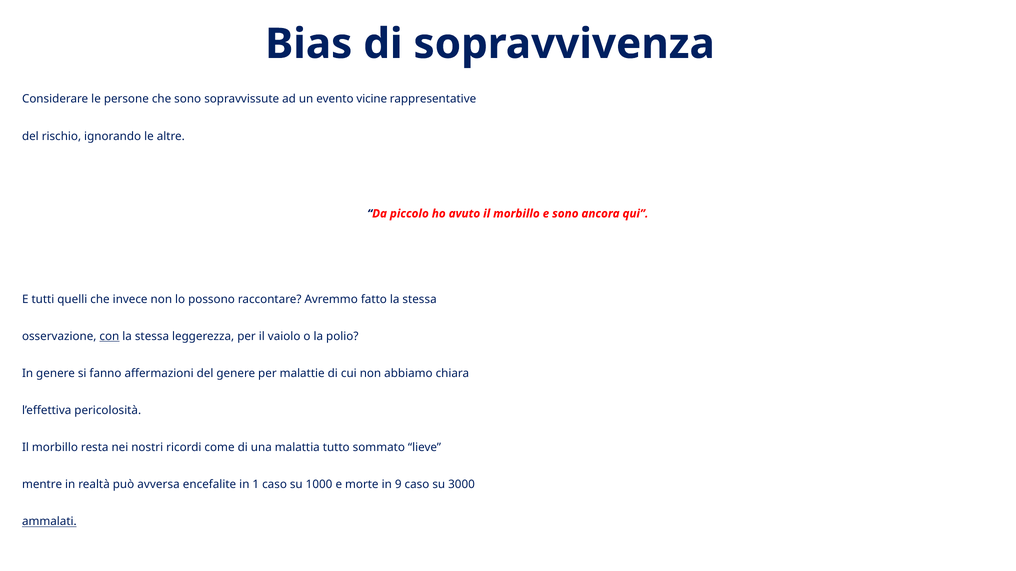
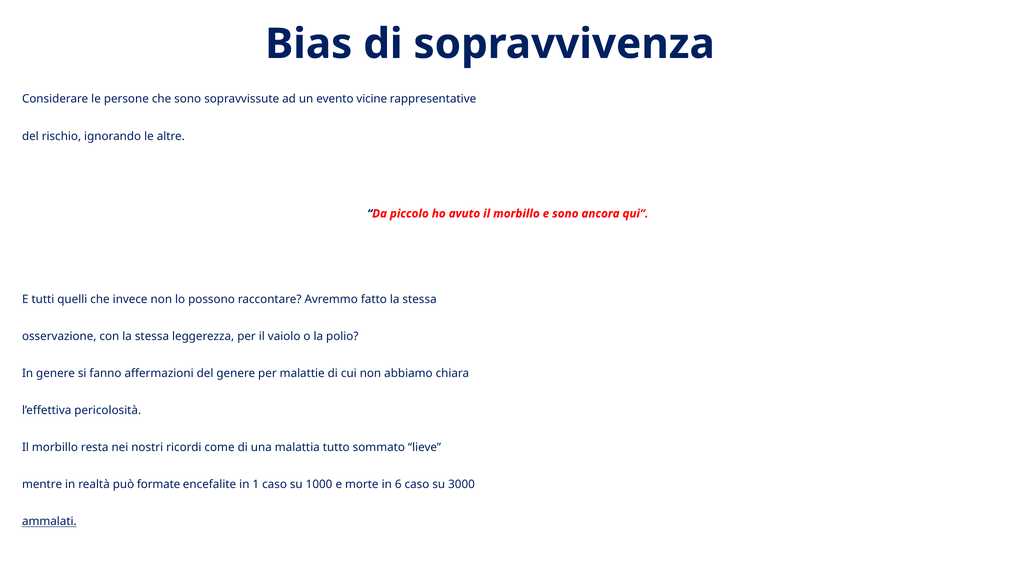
con underline: present -> none
avversa: avversa -> formate
9: 9 -> 6
